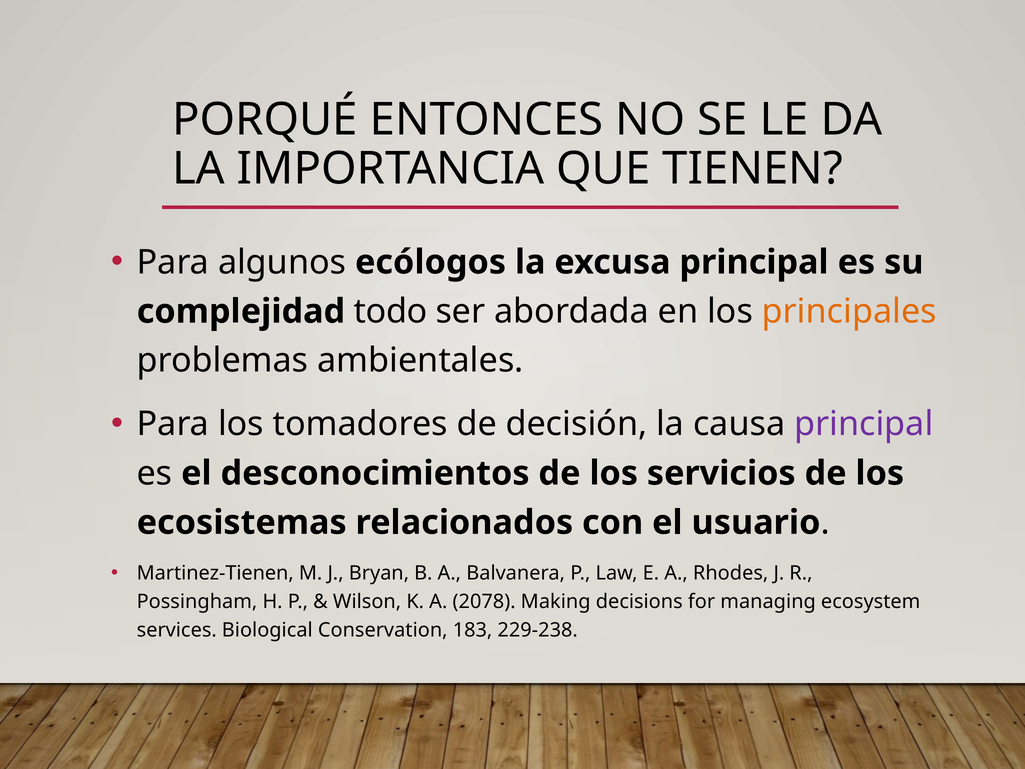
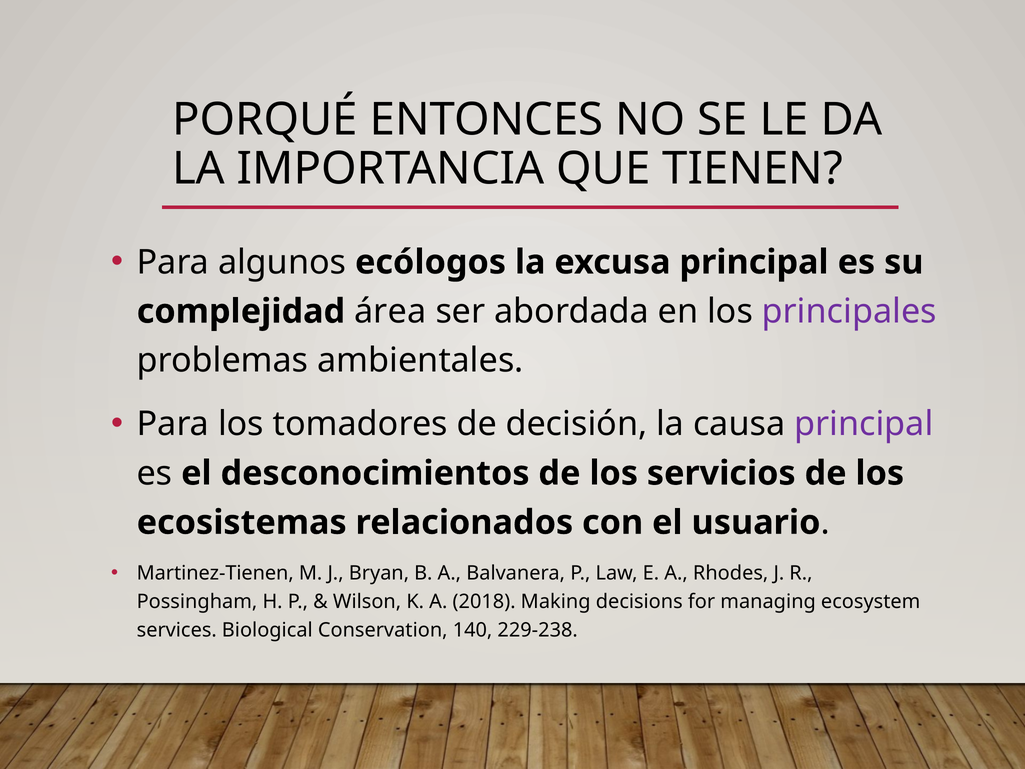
todo: todo -> área
principales colour: orange -> purple
2078: 2078 -> 2018
183: 183 -> 140
